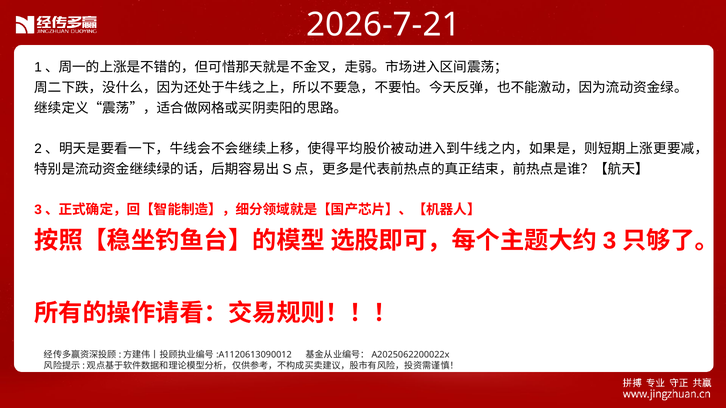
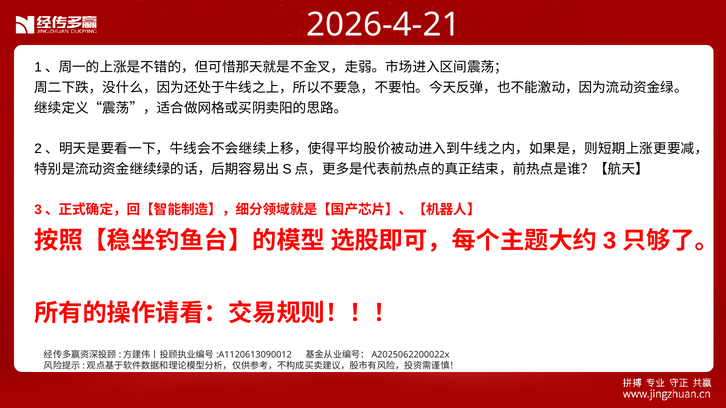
2026-7-21: 2026-7-21 -> 2026-4-21
